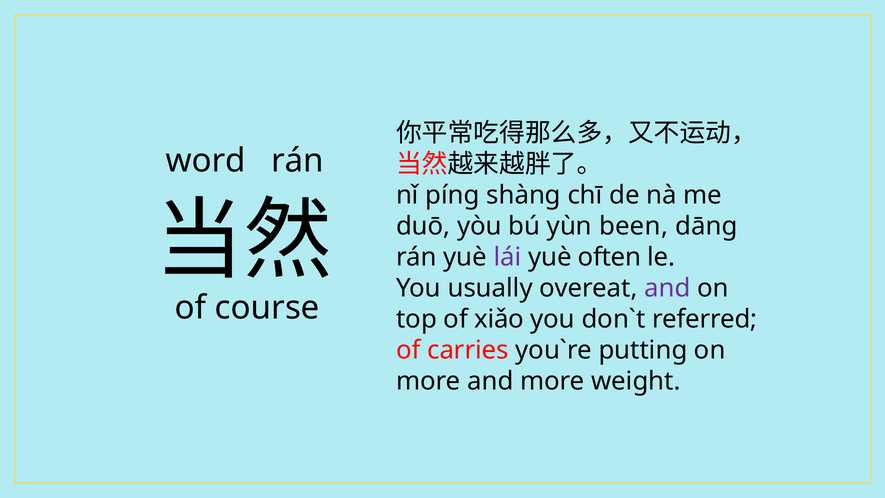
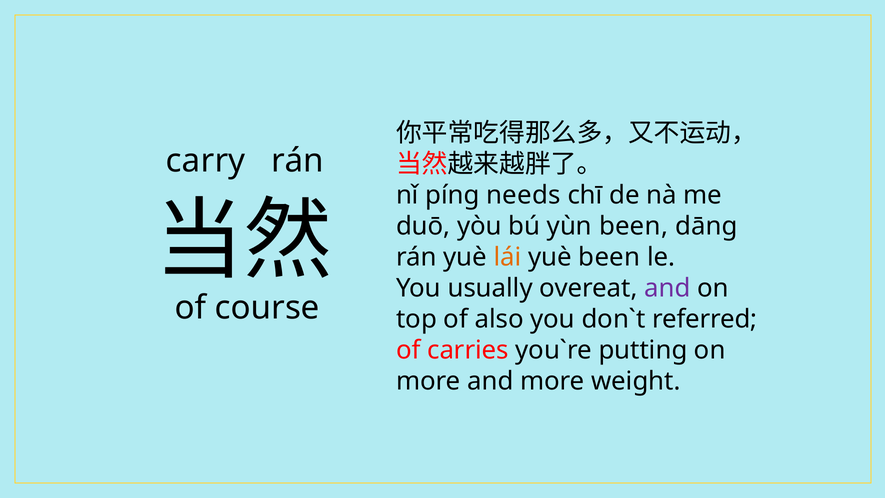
word: word -> carry
shàng: shàng -> needs
lái colour: purple -> orange
yuè often: often -> been
xiǎo: xiǎo -> also
